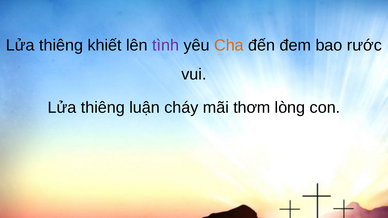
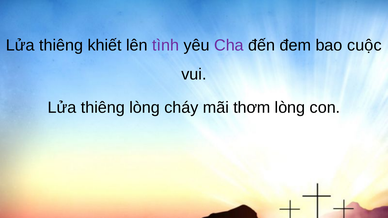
Cha colour: orange -> purple
rước: rước -> cuộc
thiêng luận: luận -> lòng
